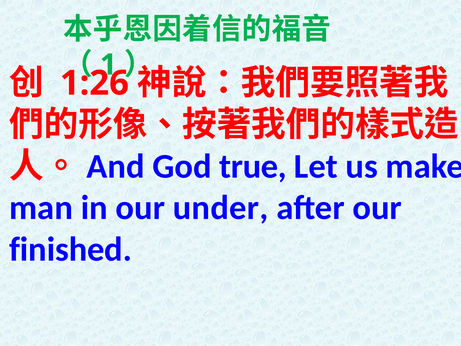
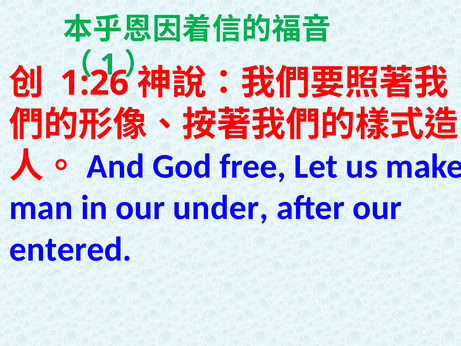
true: true -> free
finished: finished -> entered
